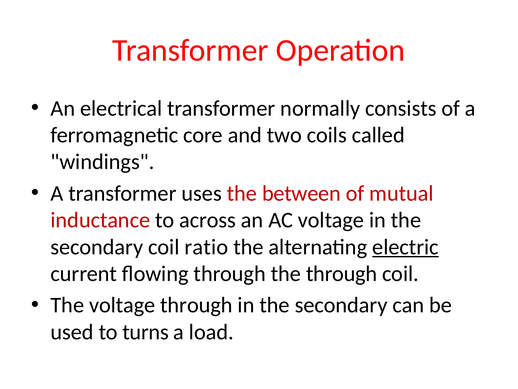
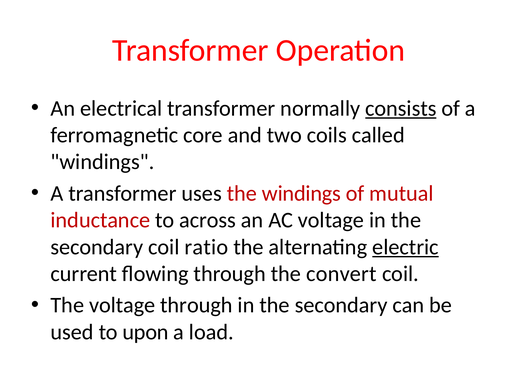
consists underline: none -> present
the between: between -> windings
the through: through -> convert
turns: turns -> upon
